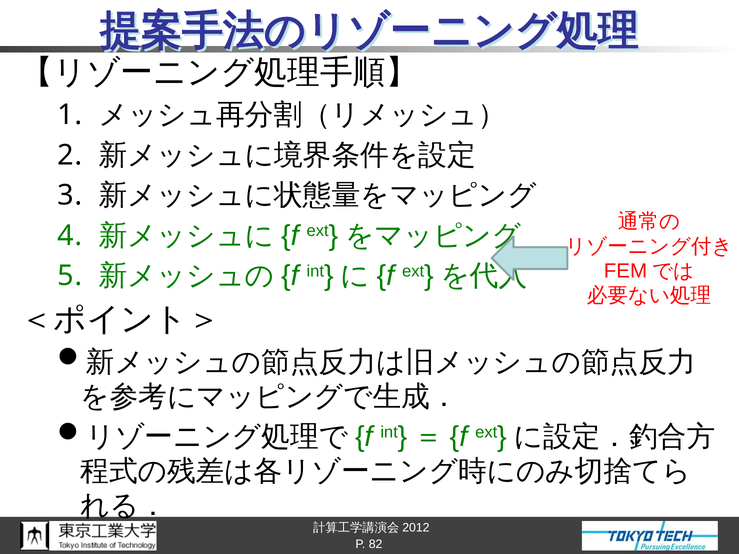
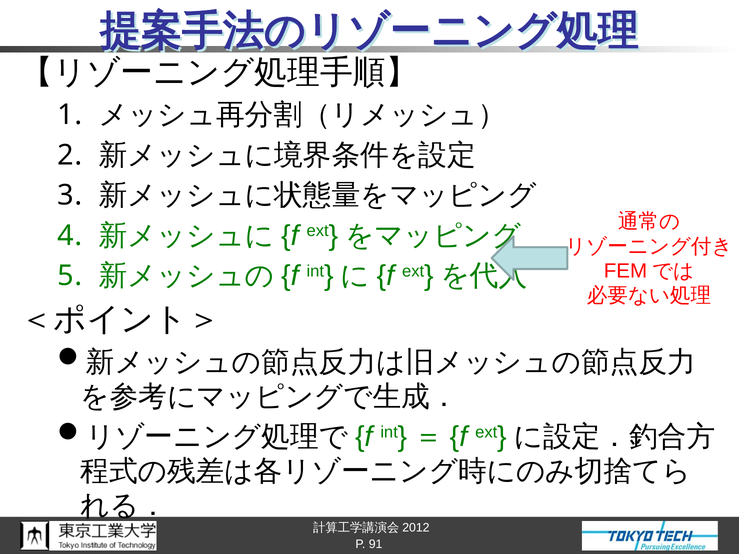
82: 82 -> 91
